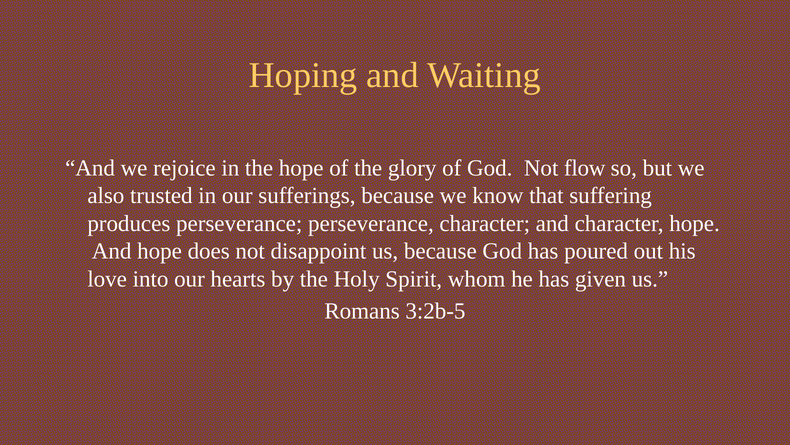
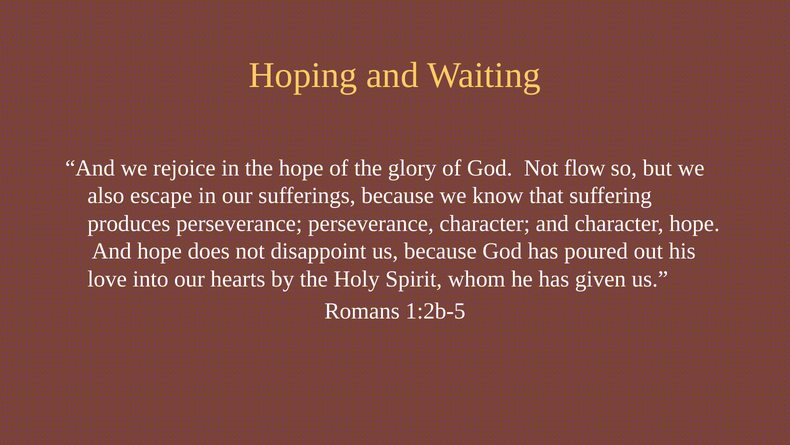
trusted: trusted -> escape
3:2b-5: 3:2b-5 -> 1:2b-5
